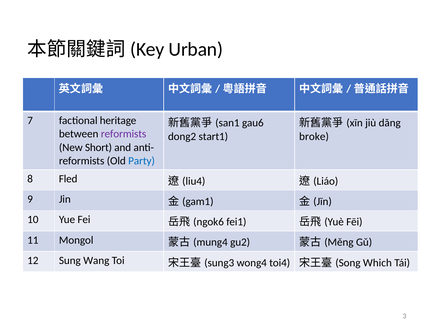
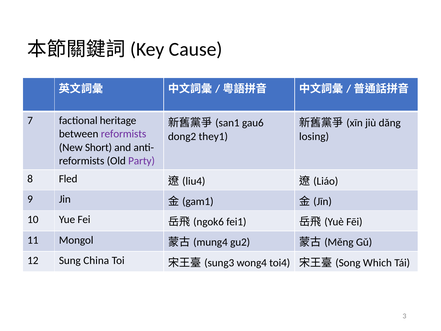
Urban: Urban -> Cause
start1: start1 -> they1
broke: broke -> losing
Party colour: blue -> purple
Wang: Wang -> China
